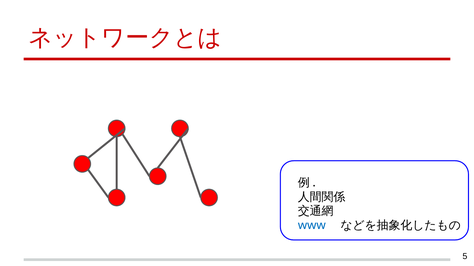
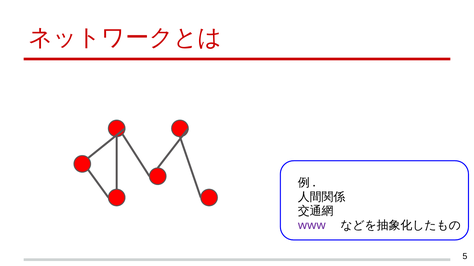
www colour: blue -> purple
